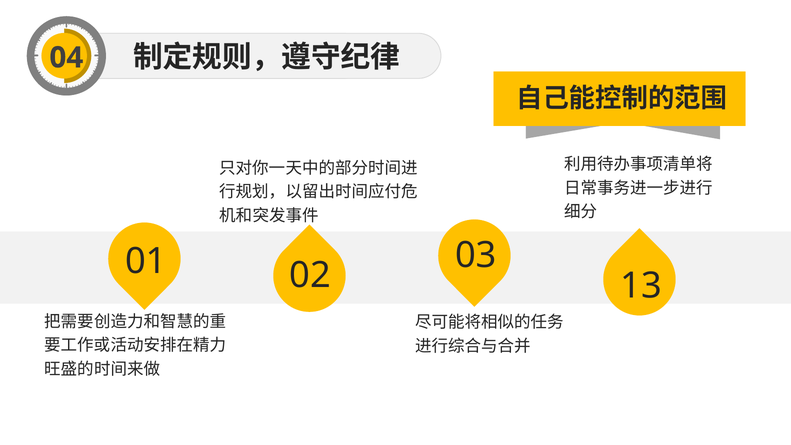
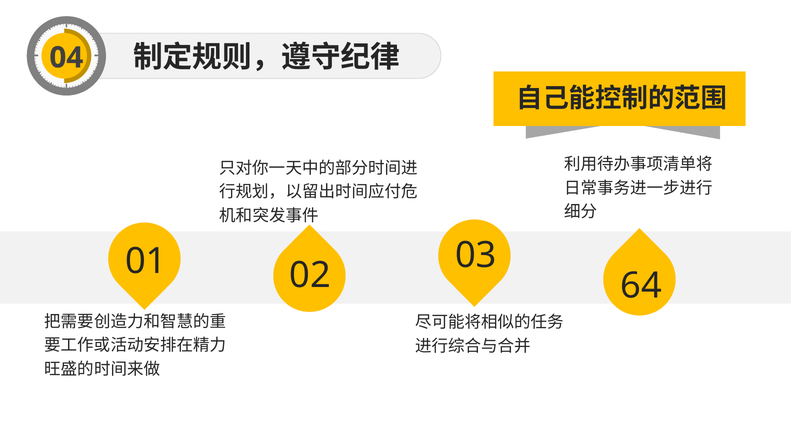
13: 13 -> 64
